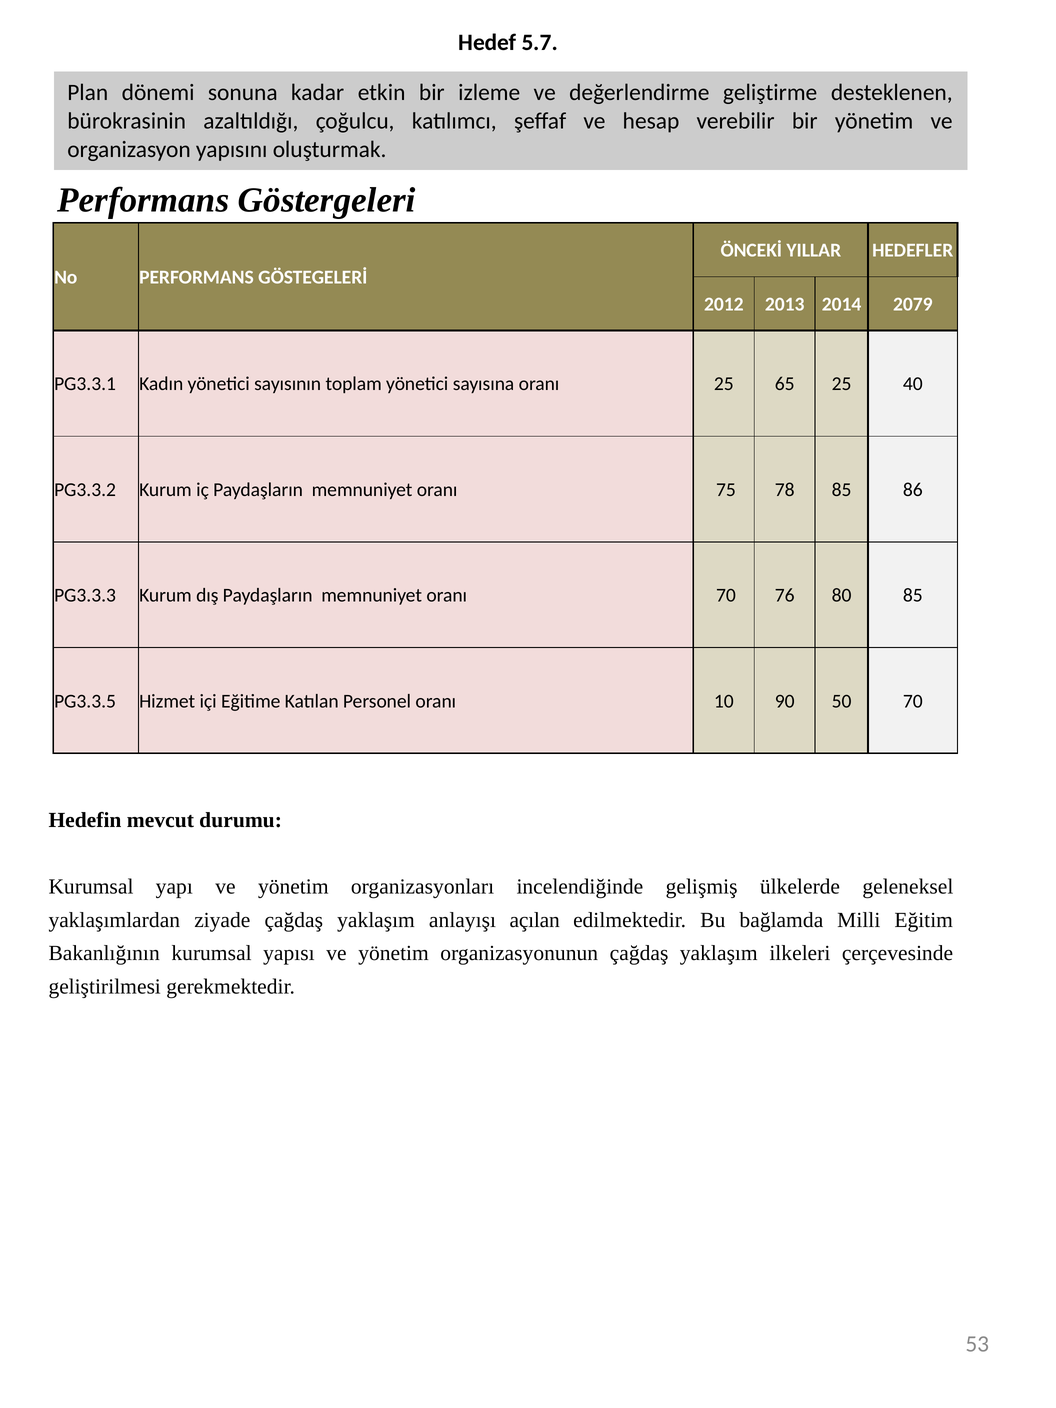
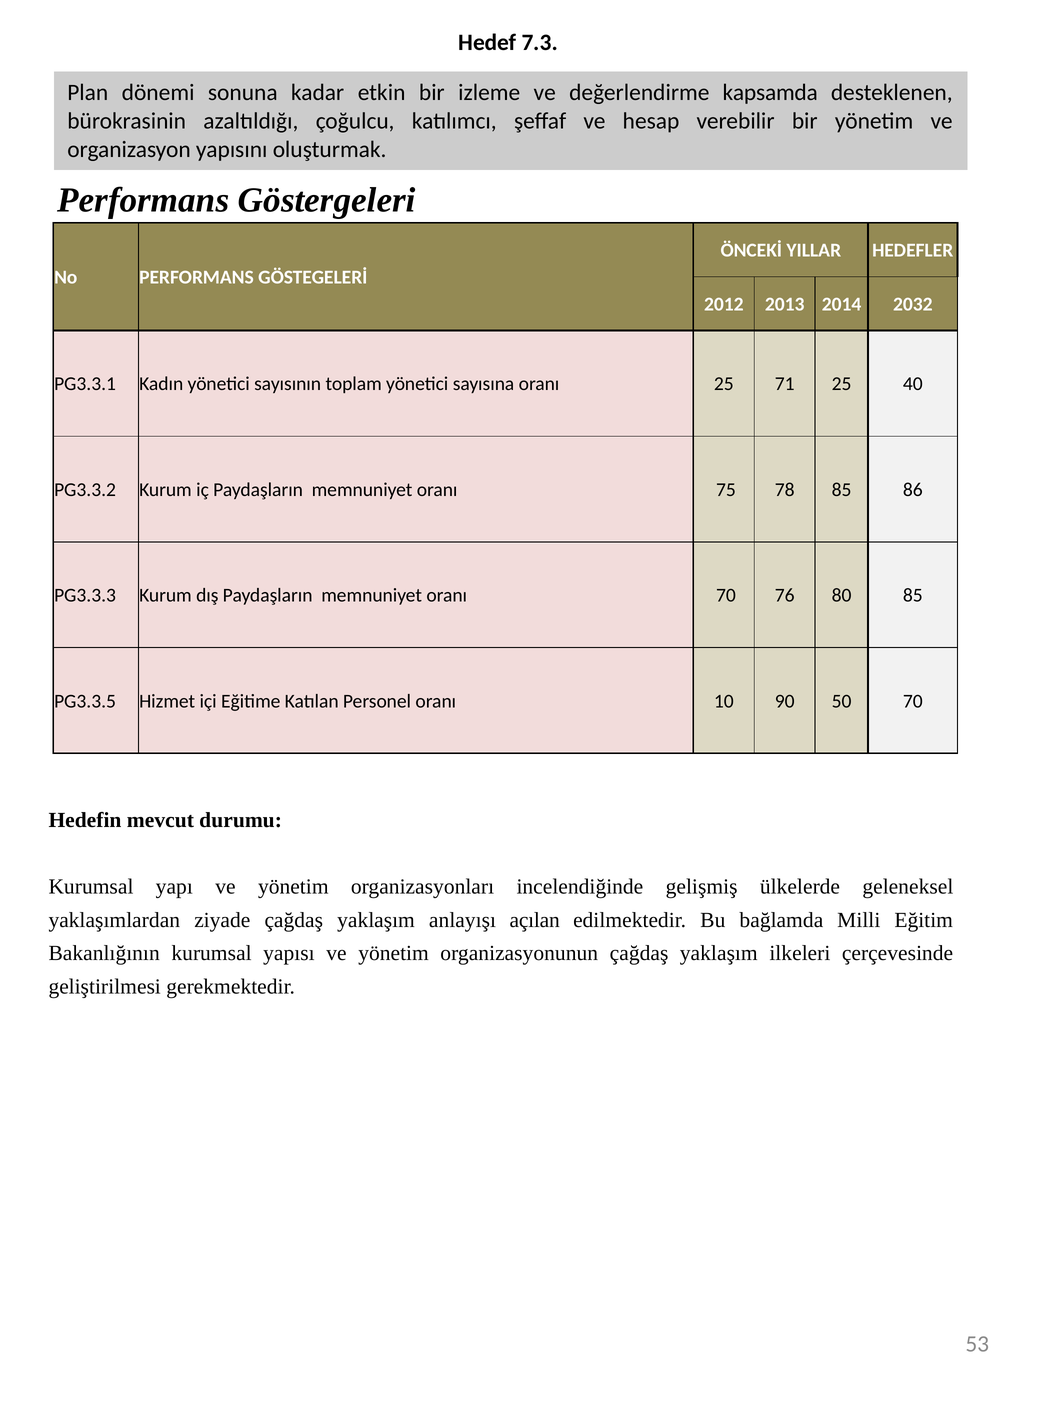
5.7: 5.7 -> 7.3
geliştirme: geliştirme -> kapsamda
2079: 2079 -> 2032
65: 65 -> 71
